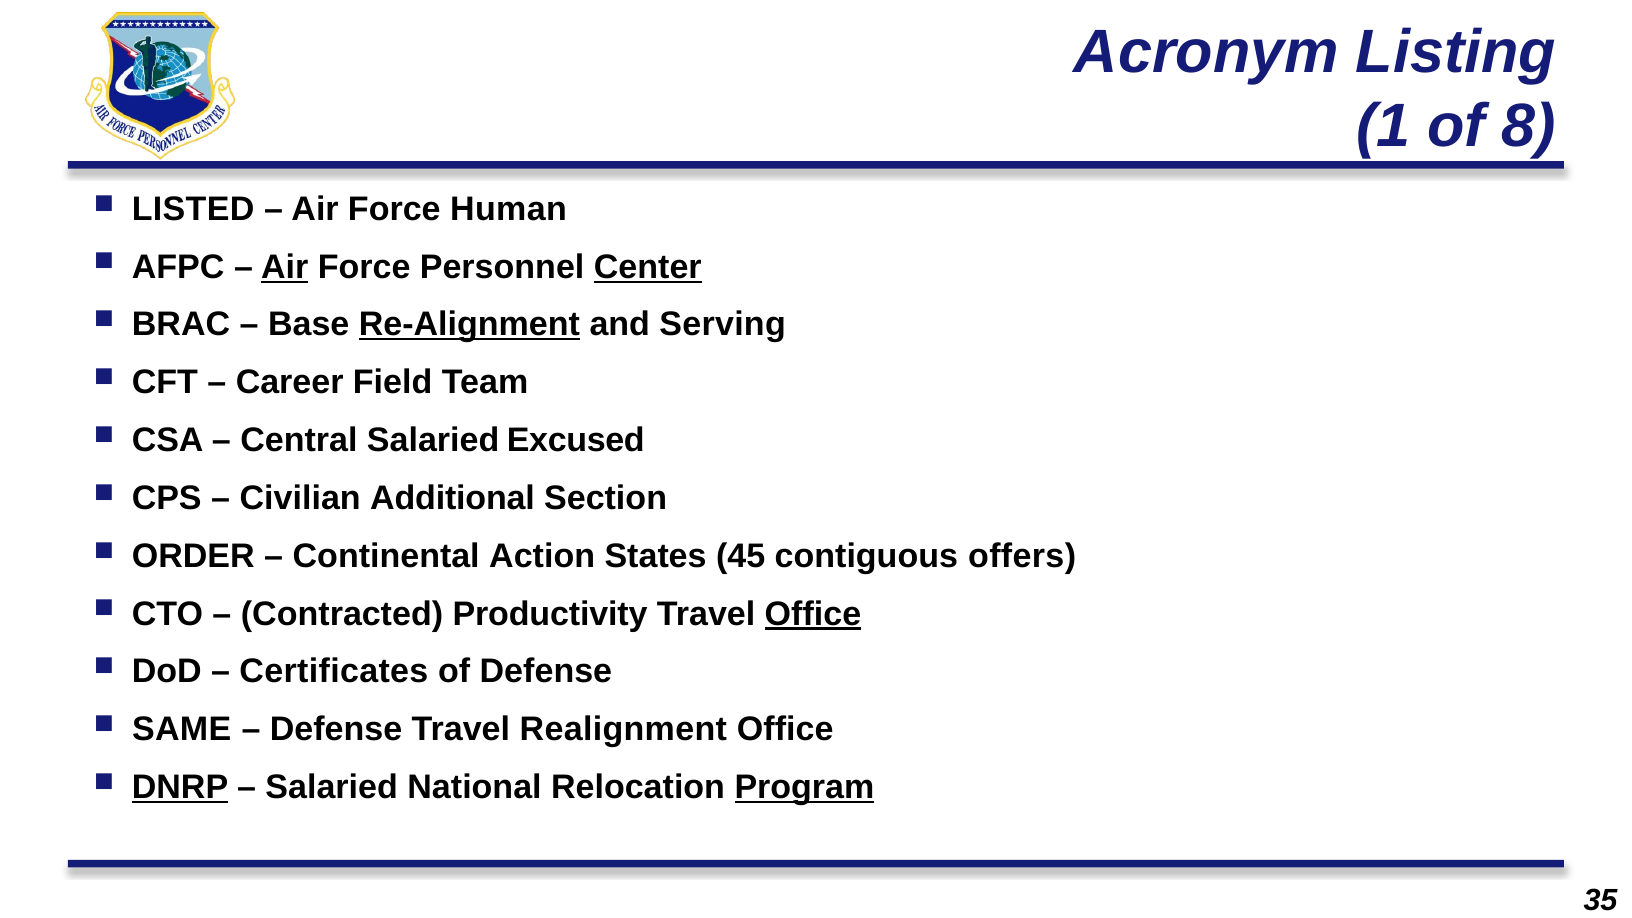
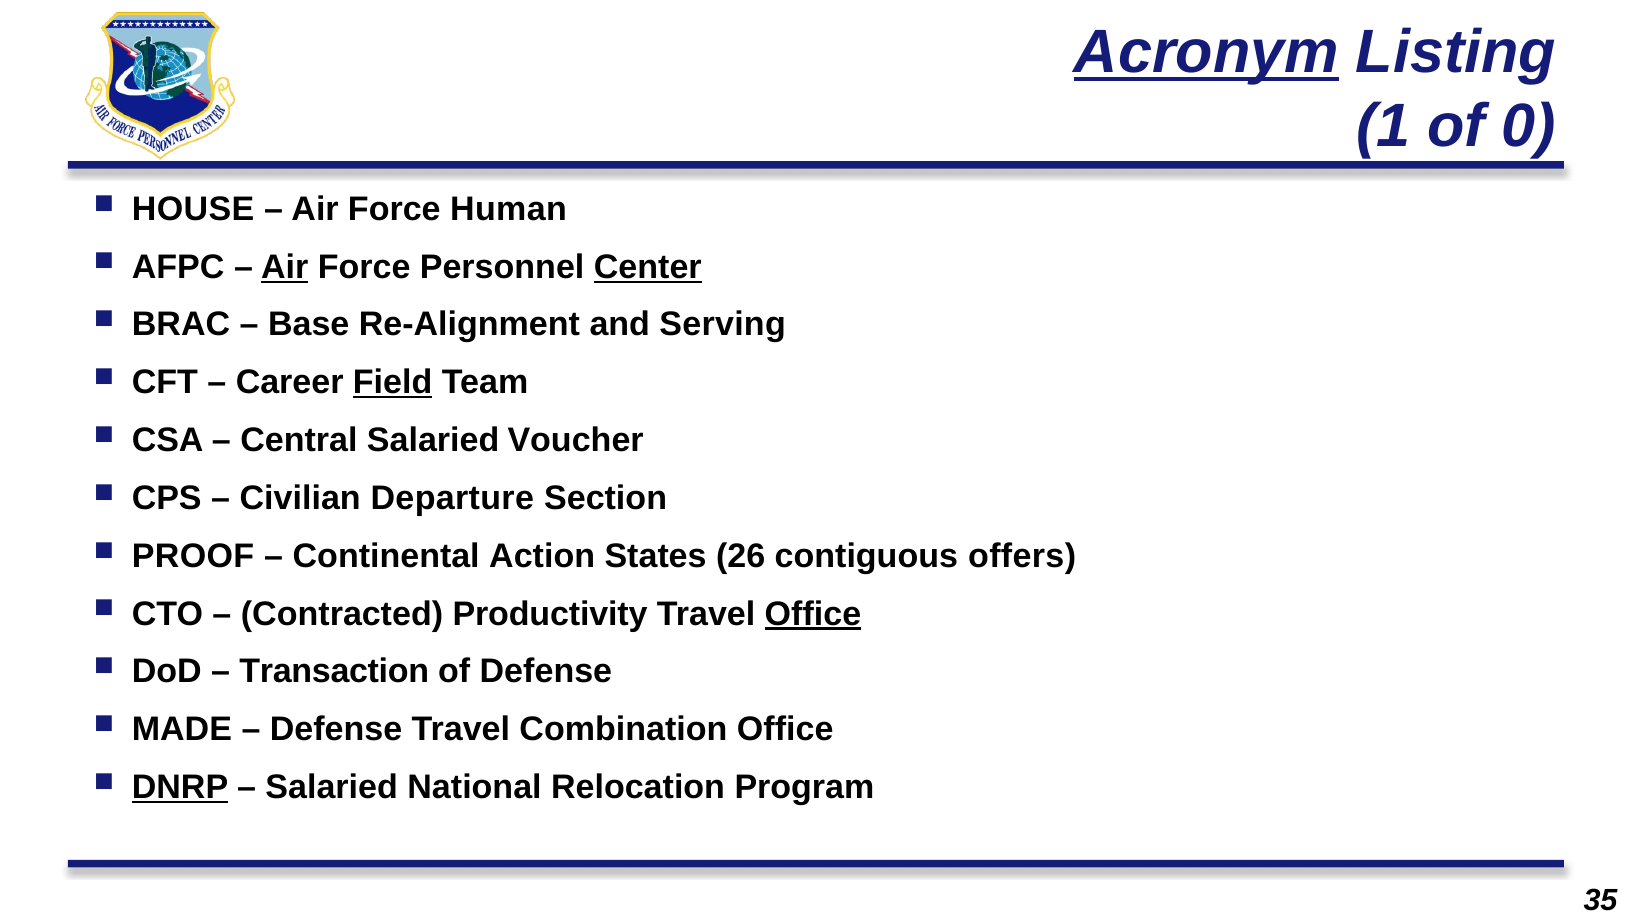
Acronym underline: none -> present
8: 8 -> 0
LISTED: LISTED -> HOUSE
Re-Alignment underline: present -> none
Field underline: none -> present
Excused: Excused -> Voucher
Additional: Additional -> Departure
ORDER: ORDER -> PROOF
45: 45 -> 26
Certificates: Certificates -> Transaction
SAME: SAME -> MADE
Realignment: Realignment -> Combination
Program underline: present -> none
